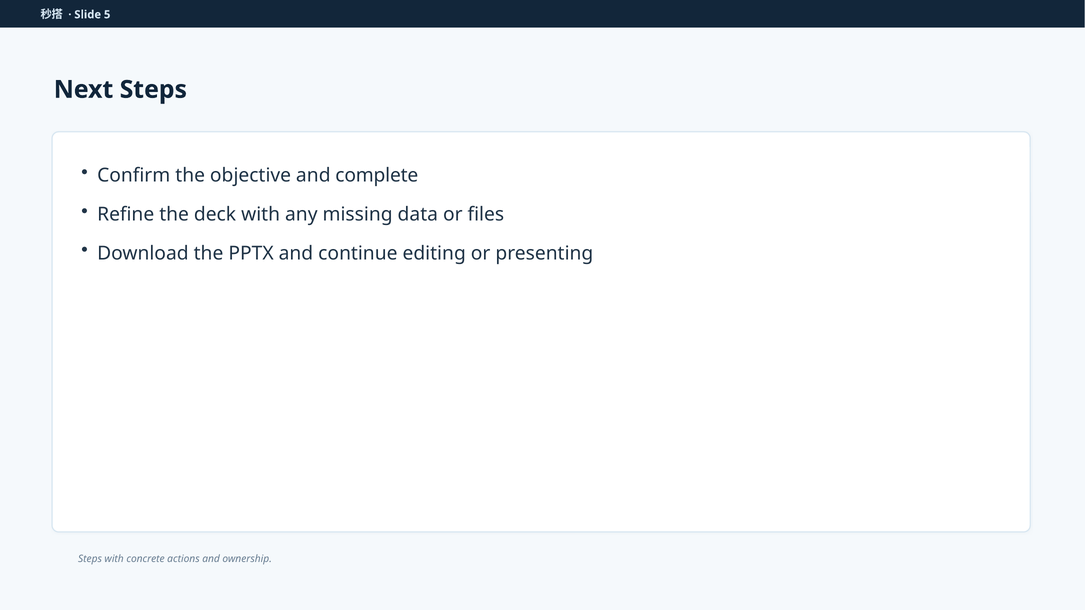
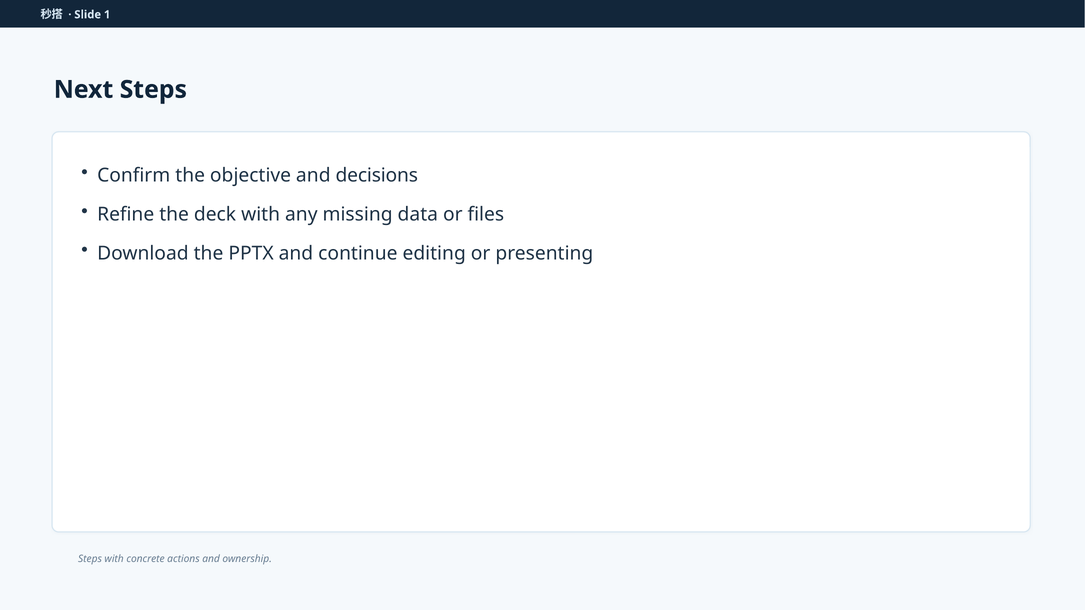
5: 5 -> 1
complete: complete -> decisions
